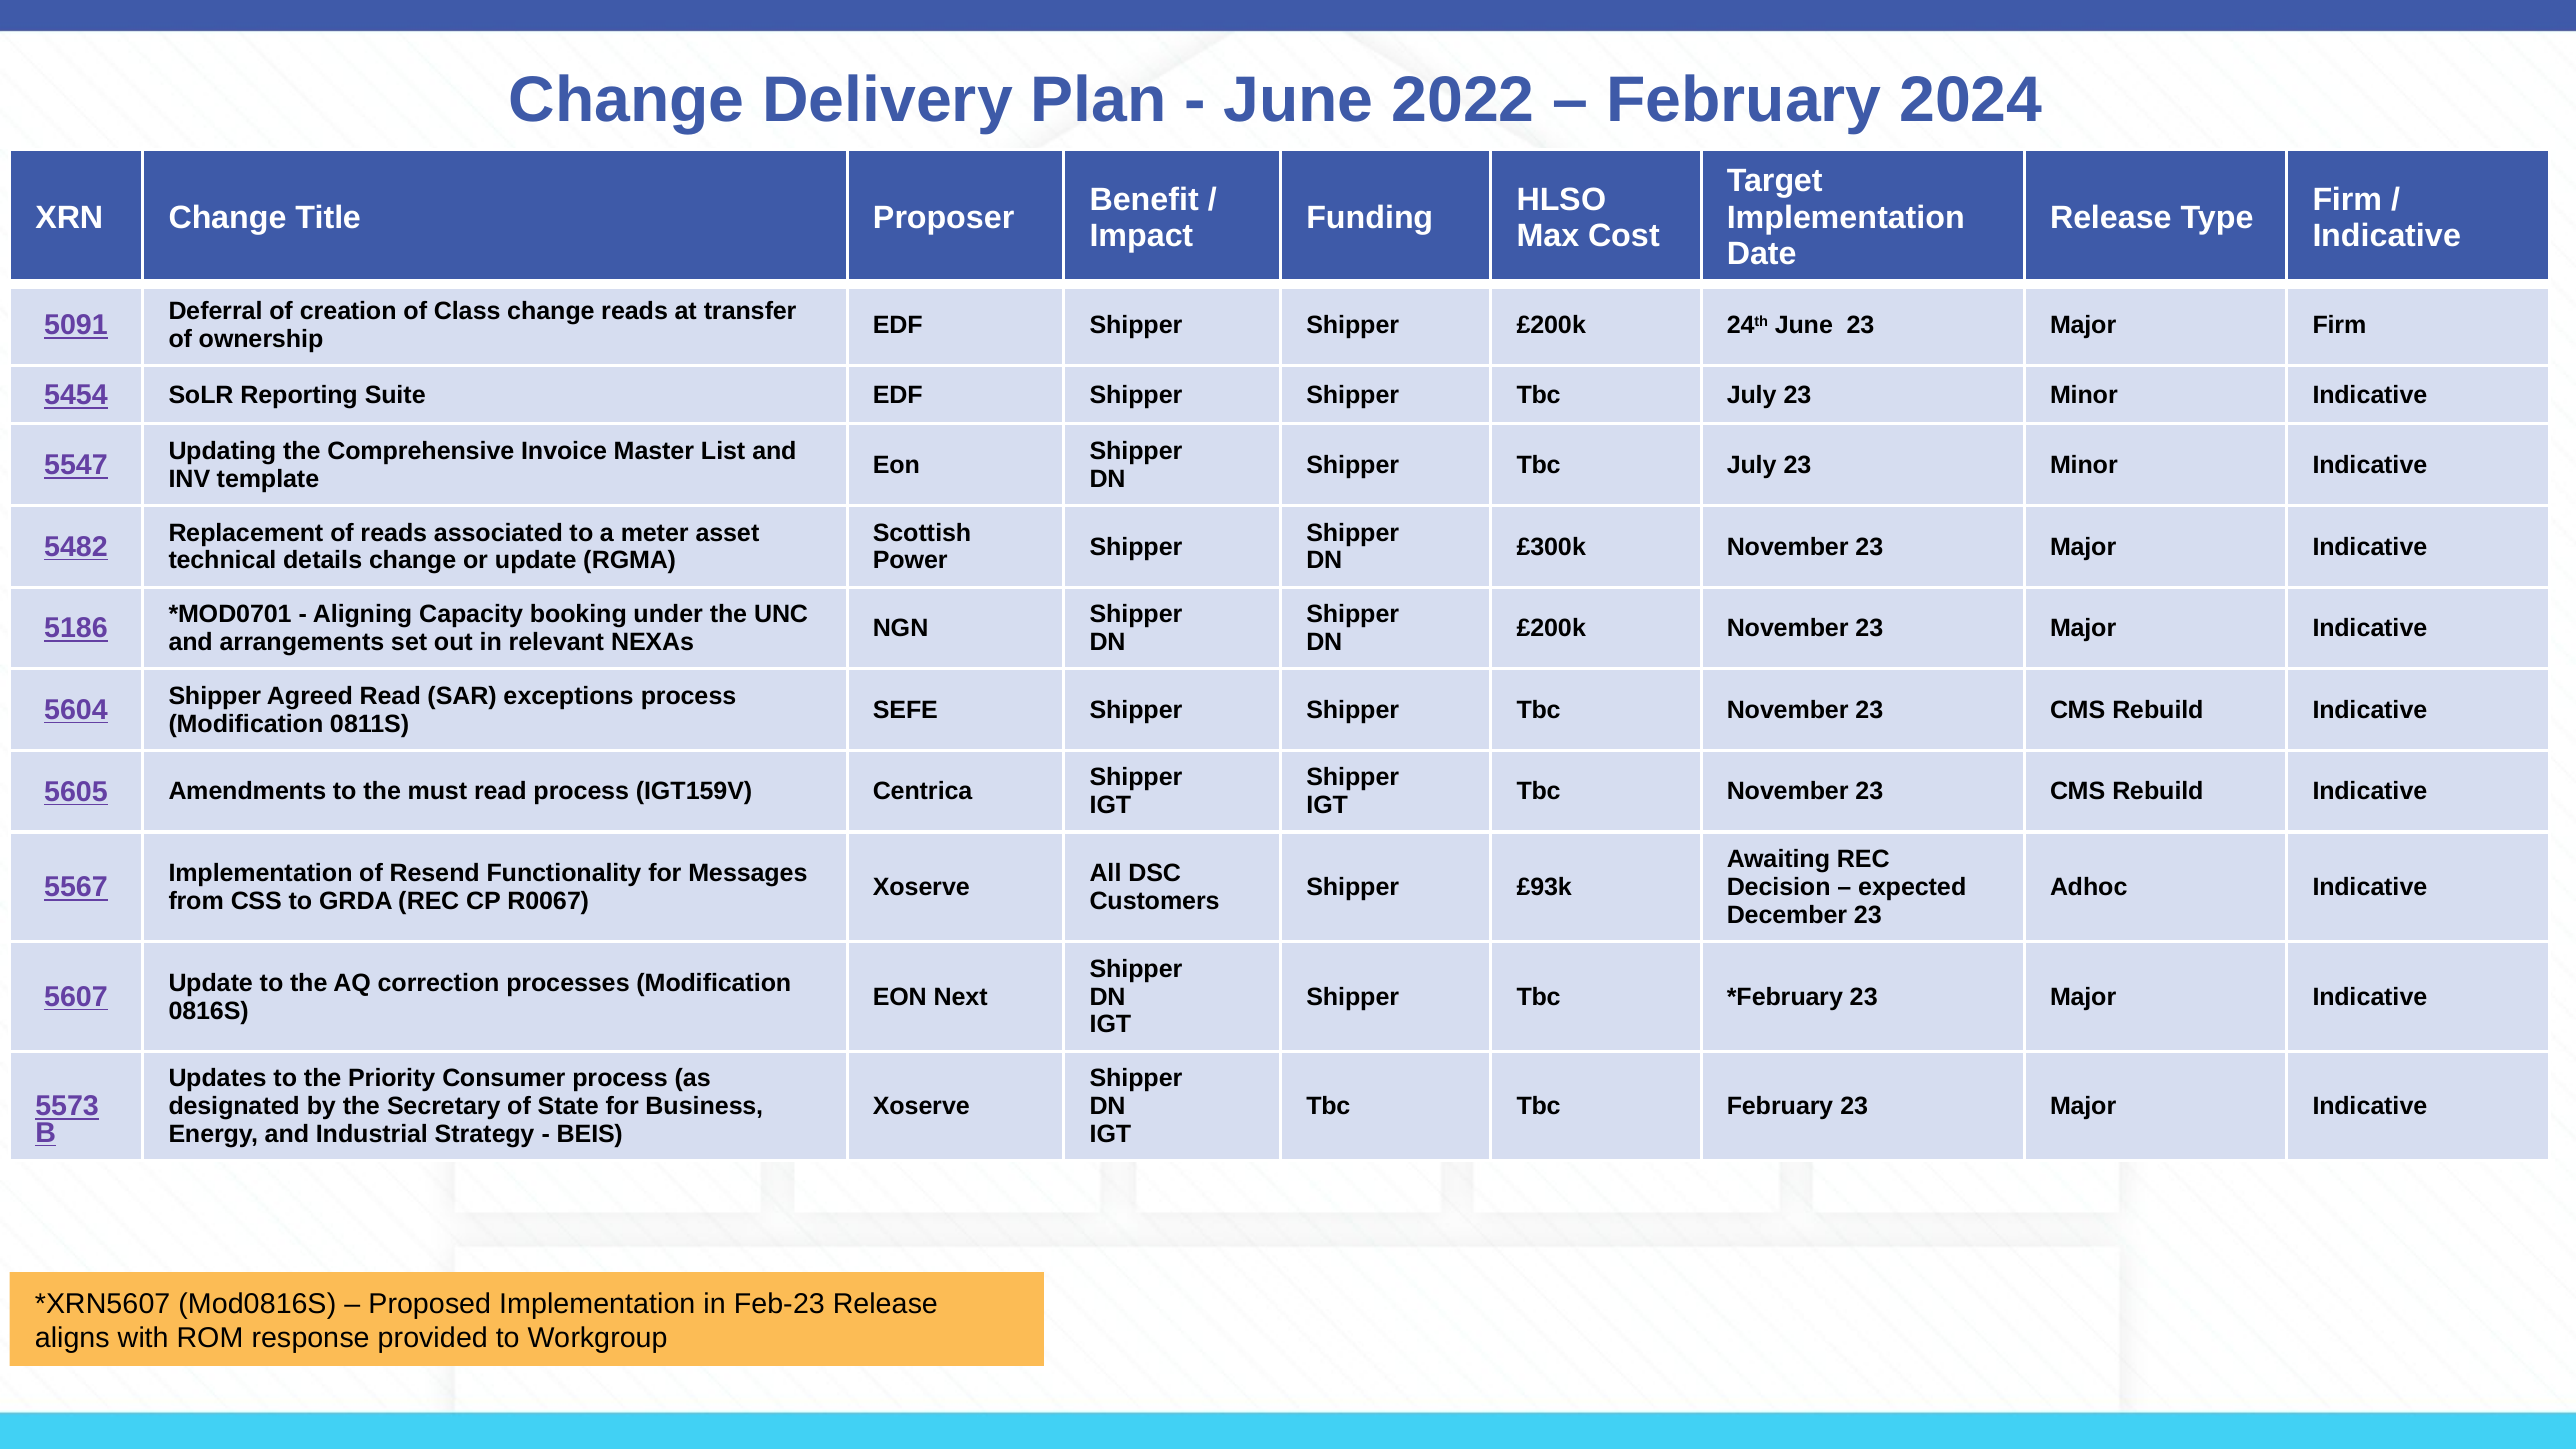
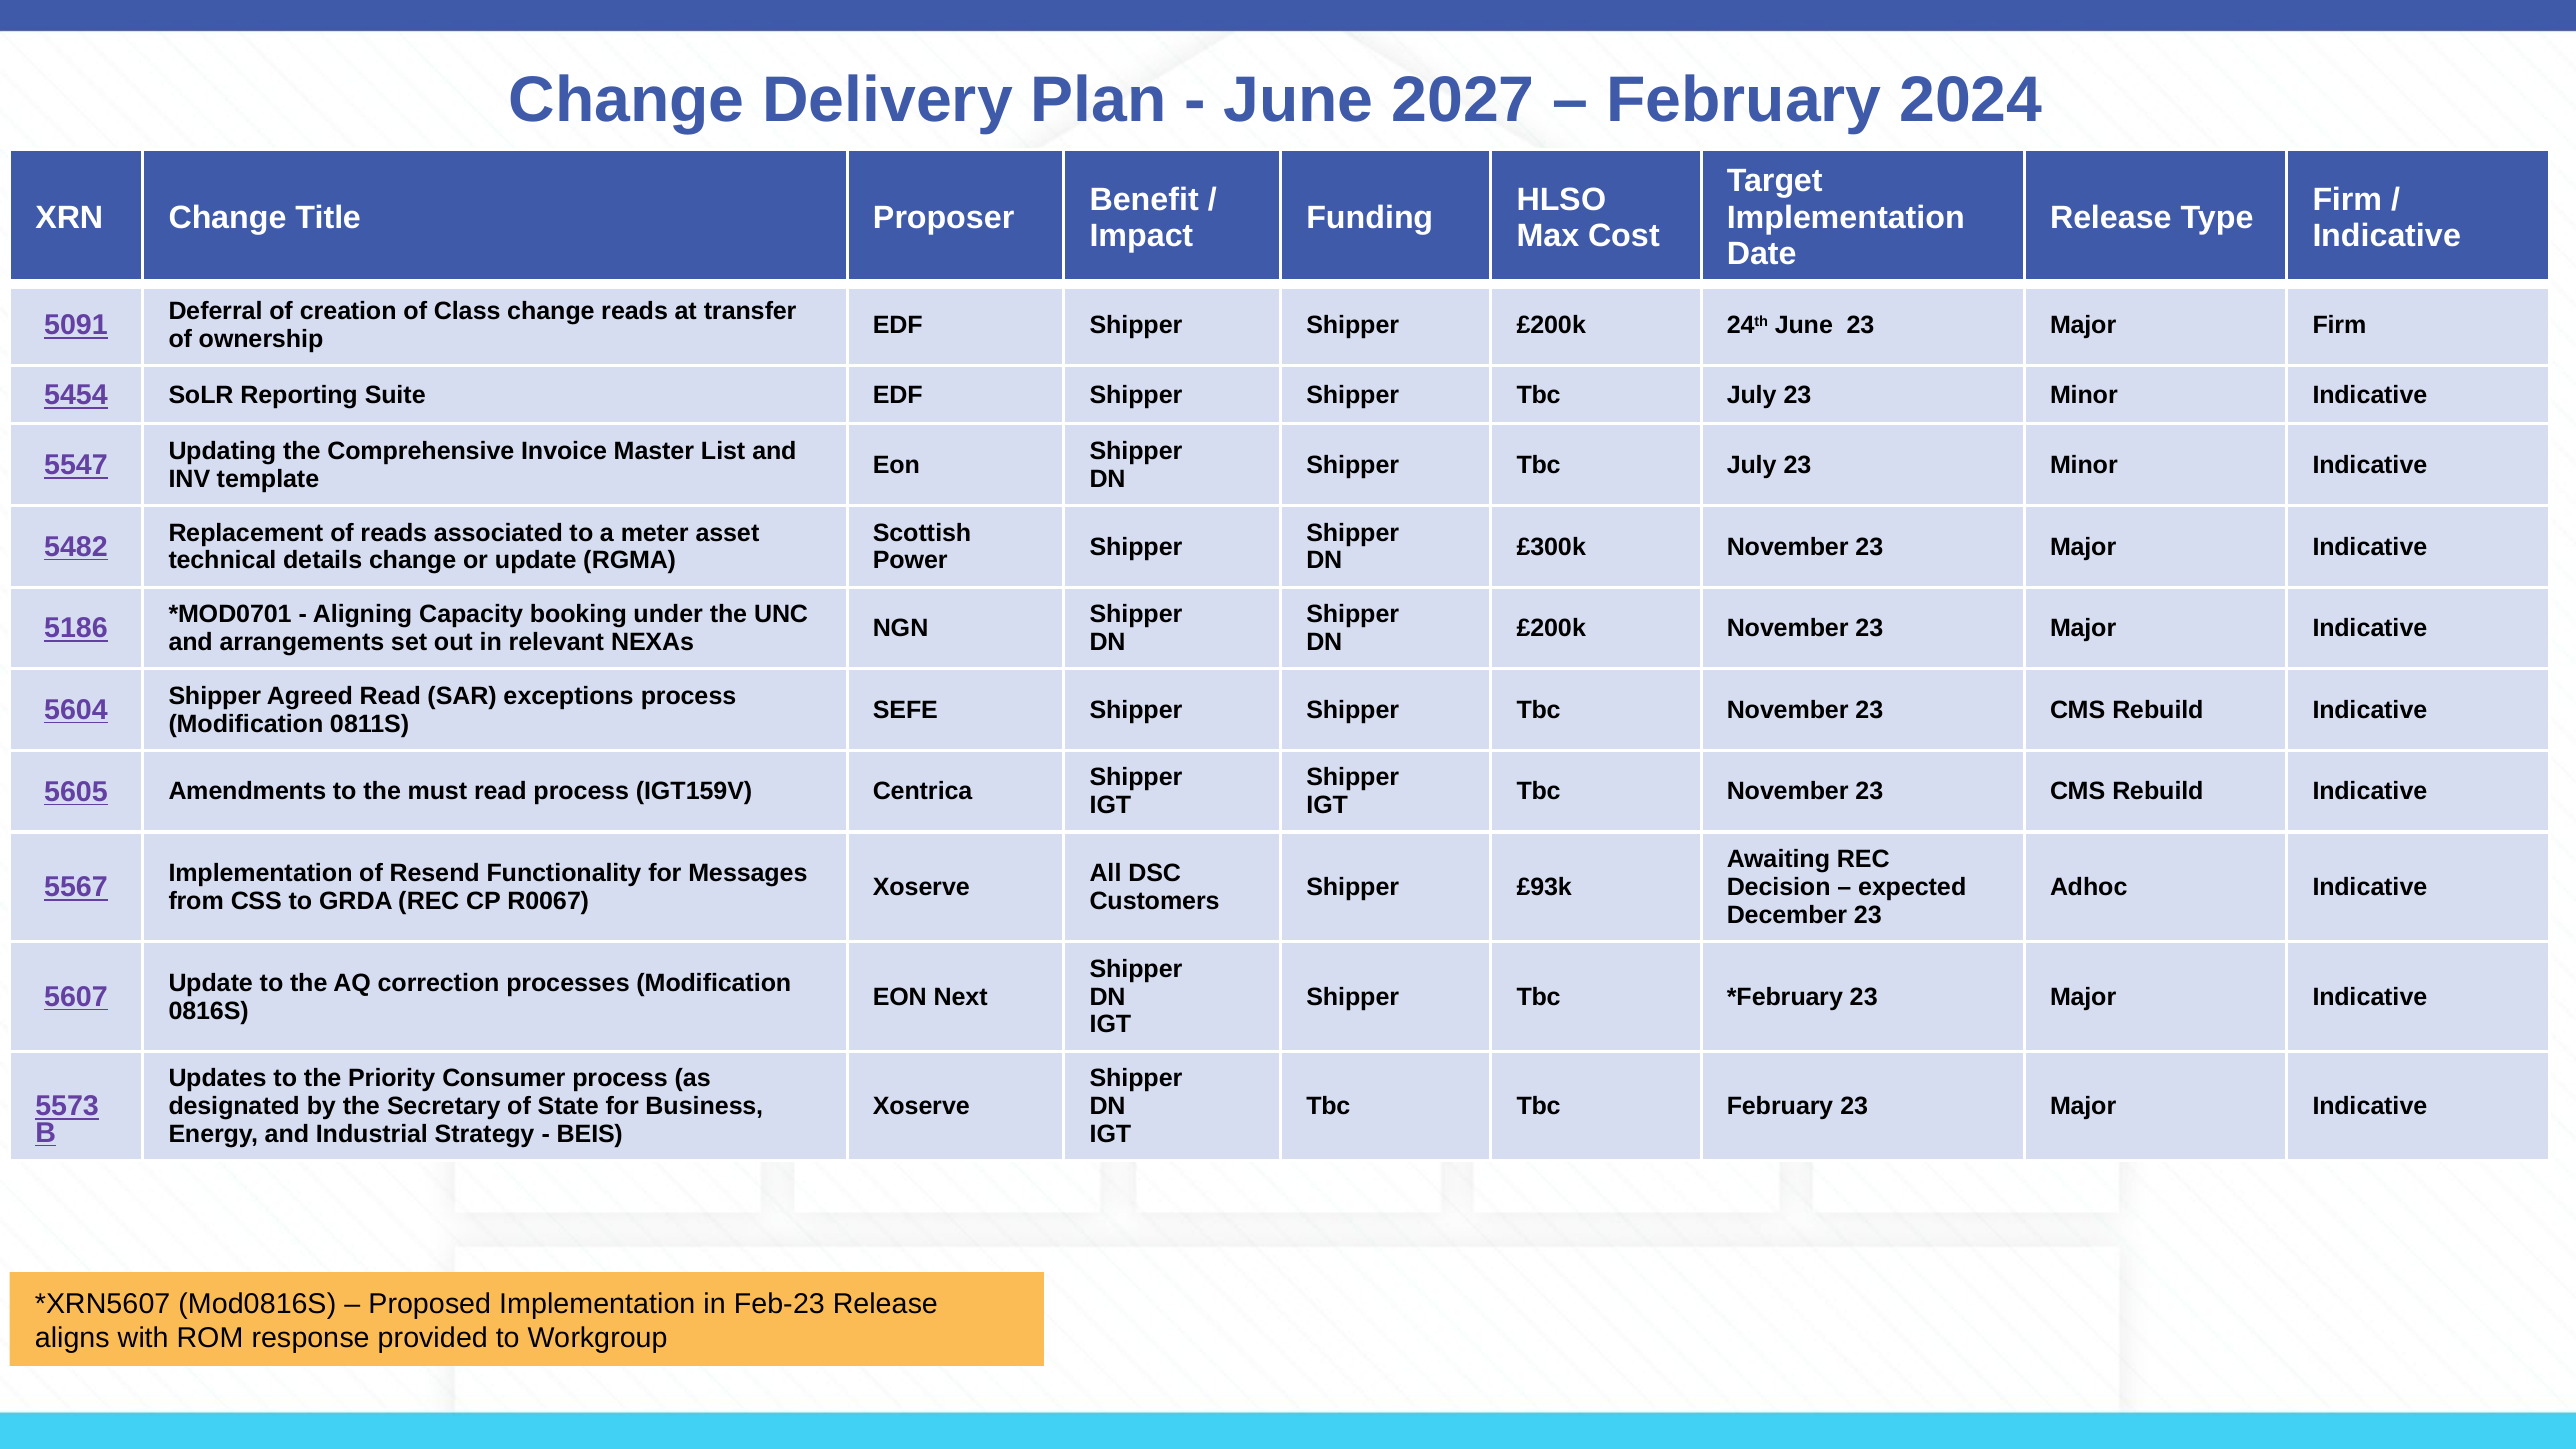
2022: 2022 -> 2027
